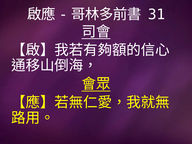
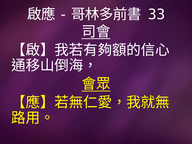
31: 31 -> 33
